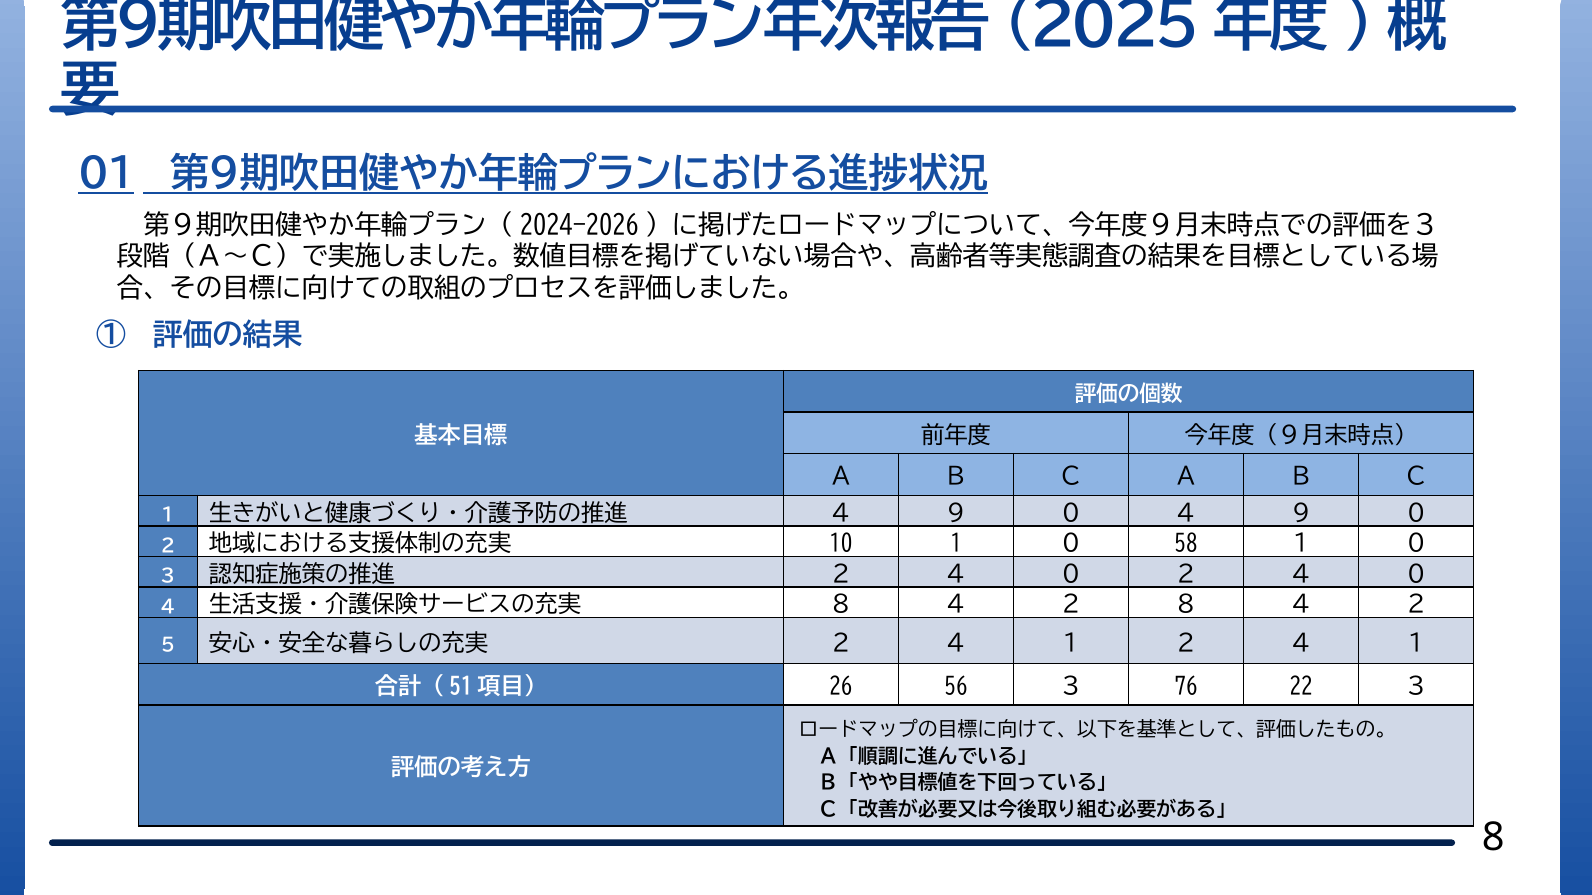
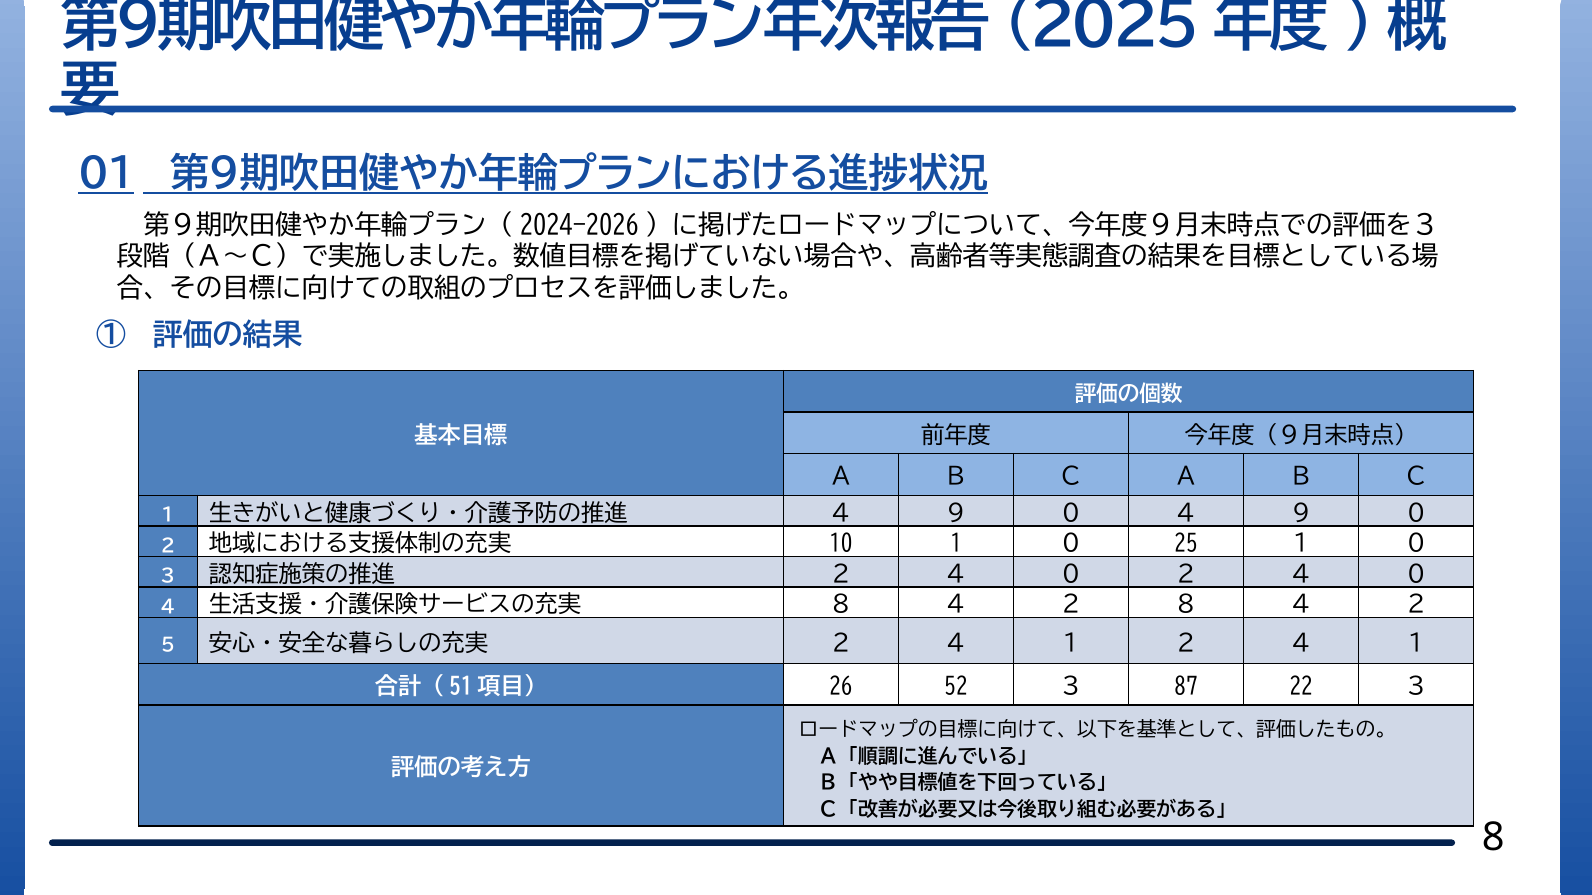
58: 58 -> 25
56: 56 -> 52
76: 76 -> 87
